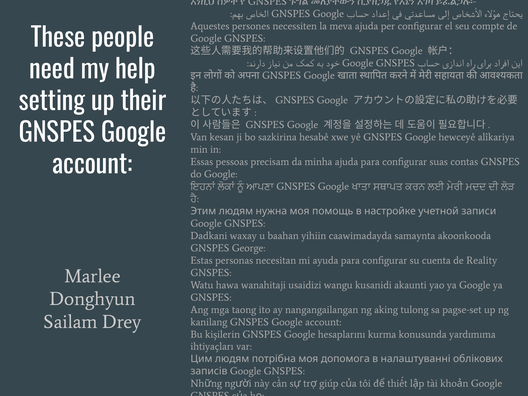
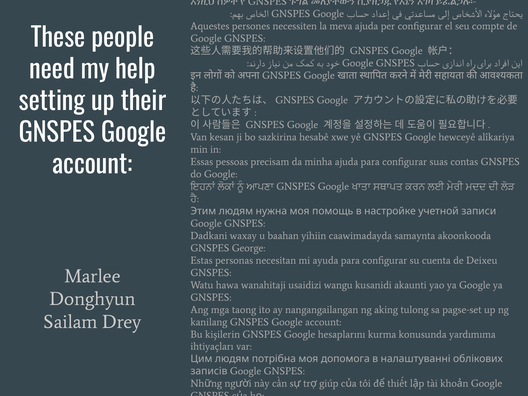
Reality: Reality -> Deixeu
